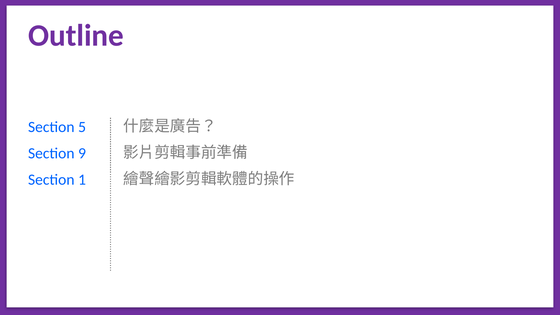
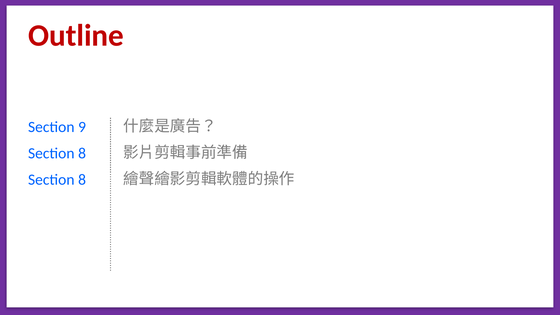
Outline colour: purple -> red
5: 5 -> 9
9 at (82, 153): 9 -> 8
1 at (82, 180): 1 -> 8
